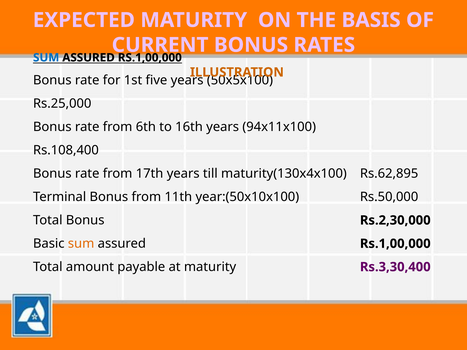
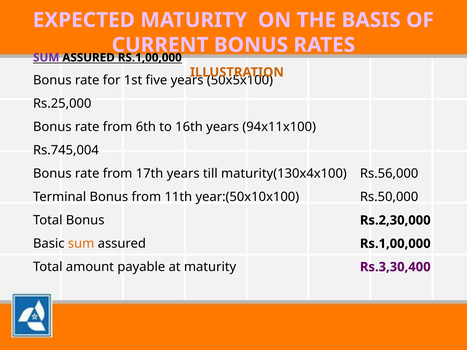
SUM at (46, 58) colour: blue -> purple
Rs.108,400: Rs.108,400 -> Rs.745,004
Rs.62,895: Rs.62,895 -> Rs.56,000
